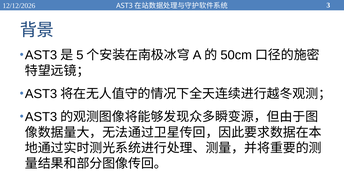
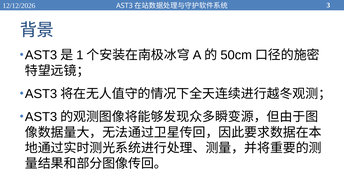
5: 5 -> 1
